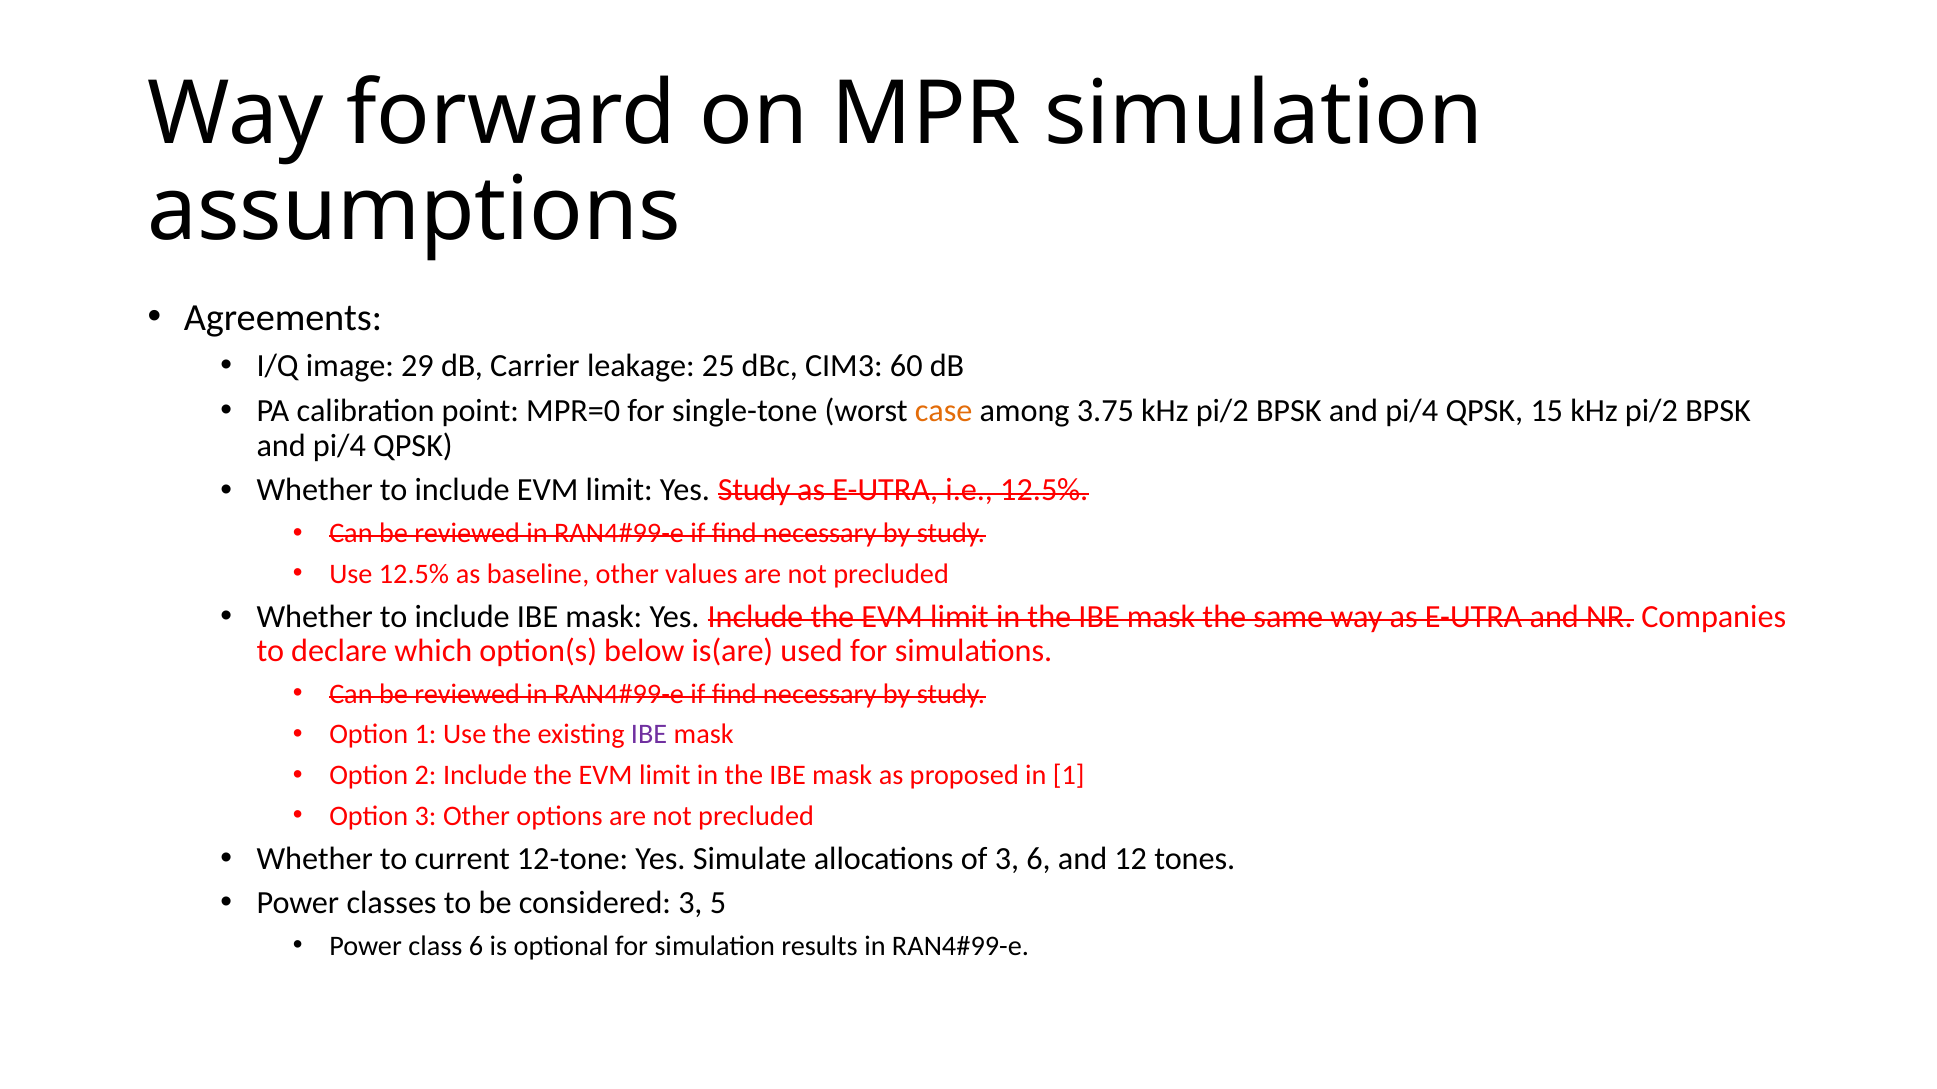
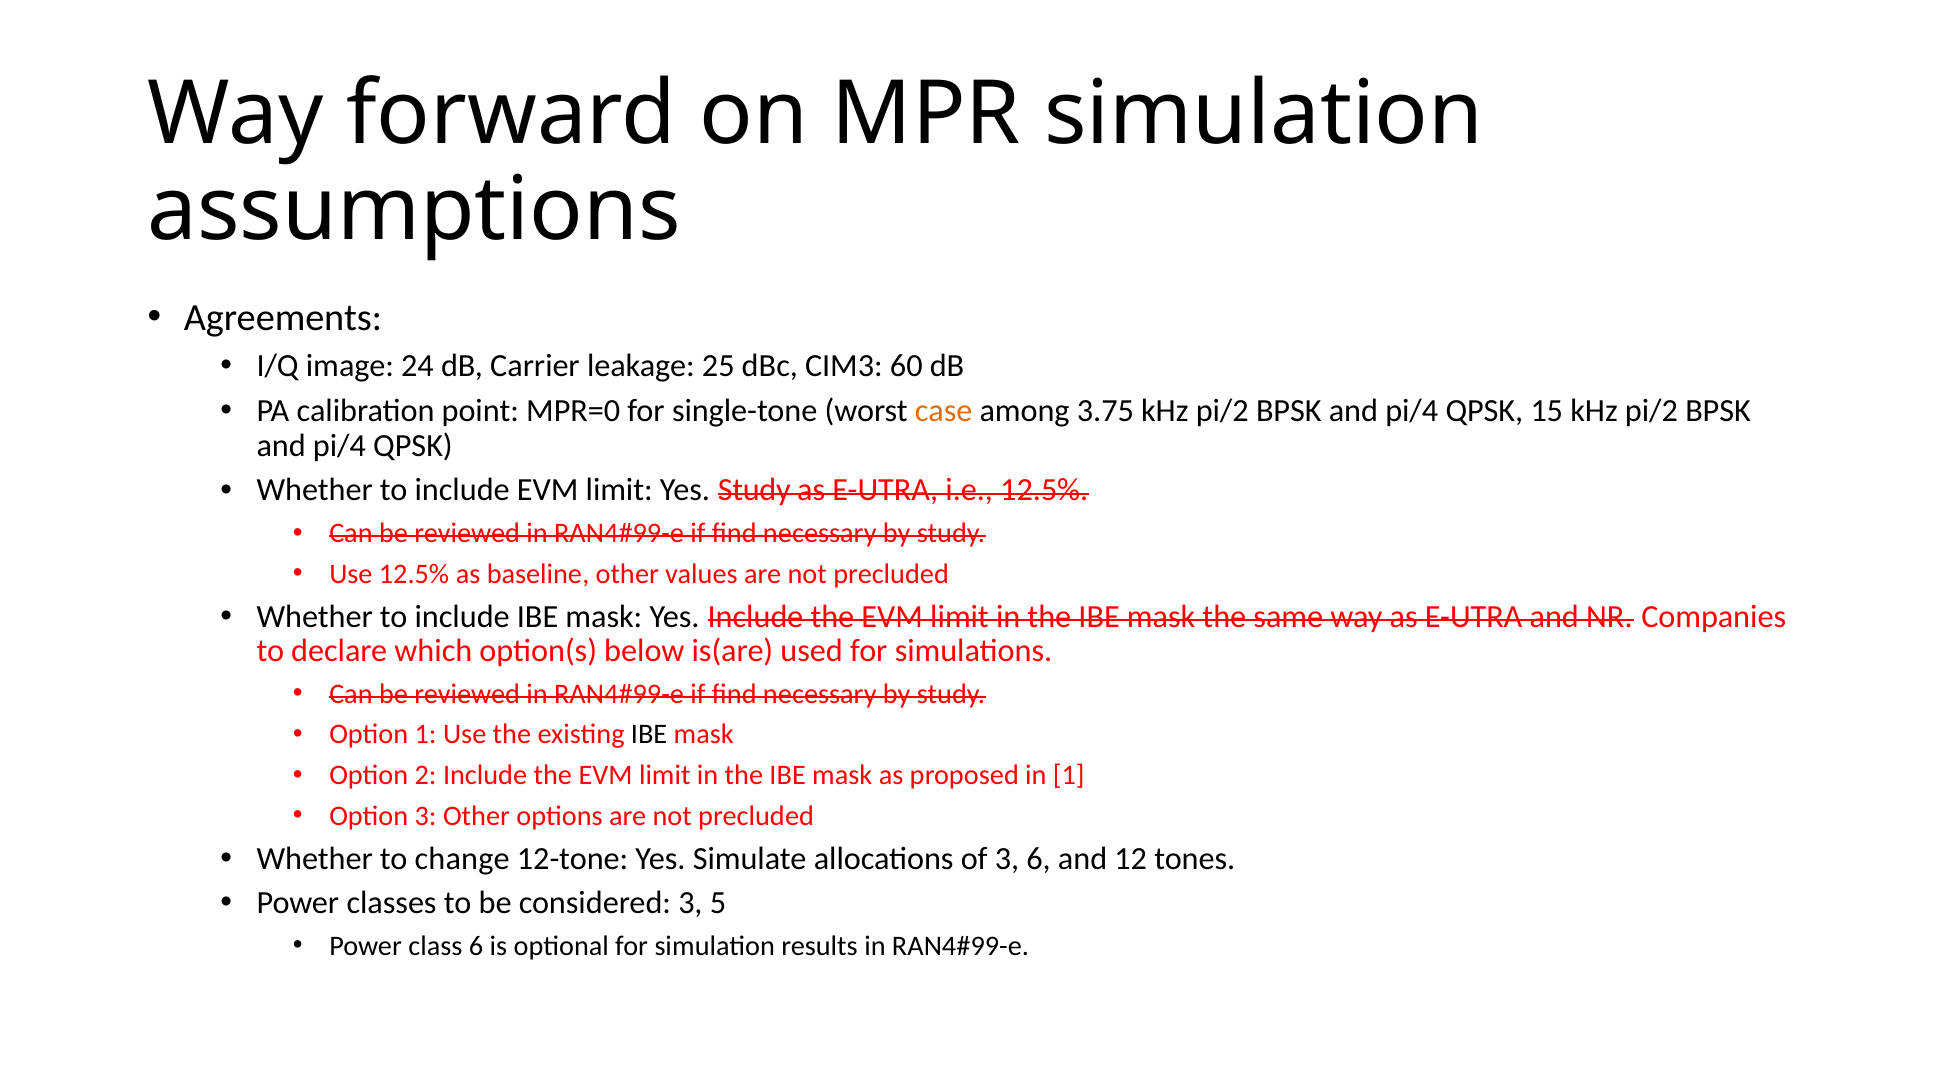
29: 29 -> 24
IBE at (649, 735) colour: purple -> black
current: current -> change
